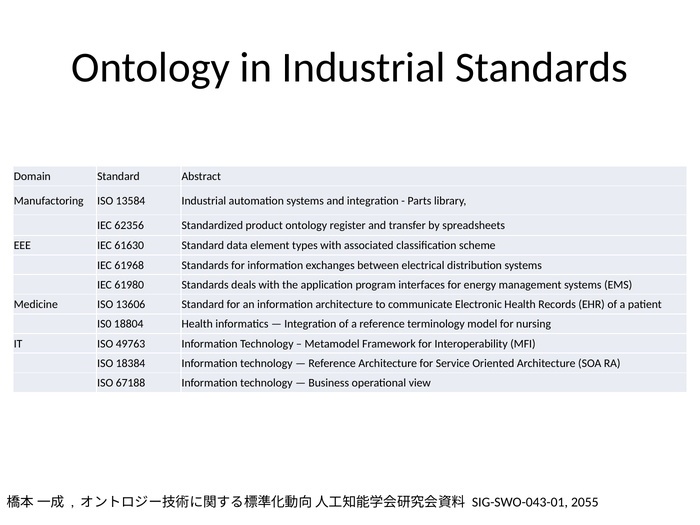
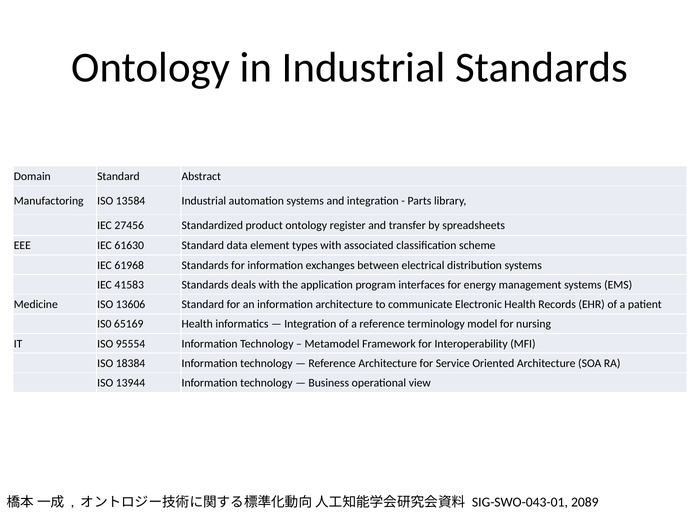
62356: 62356 -> 27456
61980: 61980 -> 41583
18804: 18804 -> 65169
49763: 49763 -> 95554
67188: 67188 -> 13944
2055: 2055 -> 2089
